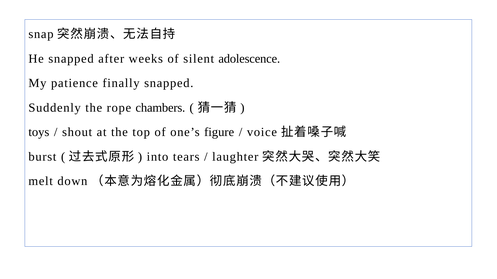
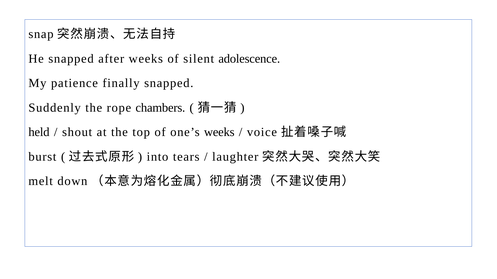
toys: toys -> held
one’s figure: figure -> weeks
